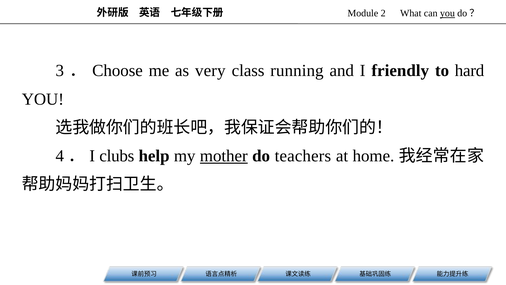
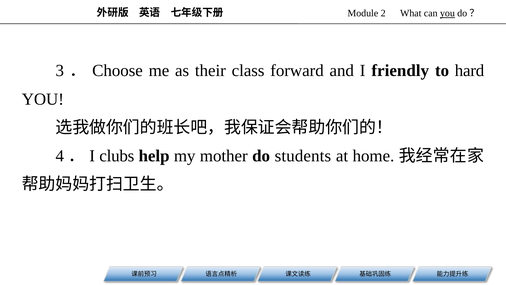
very: very -> their
running: running -> forward
mother underline: present -> none
teachers: teachers -> students
